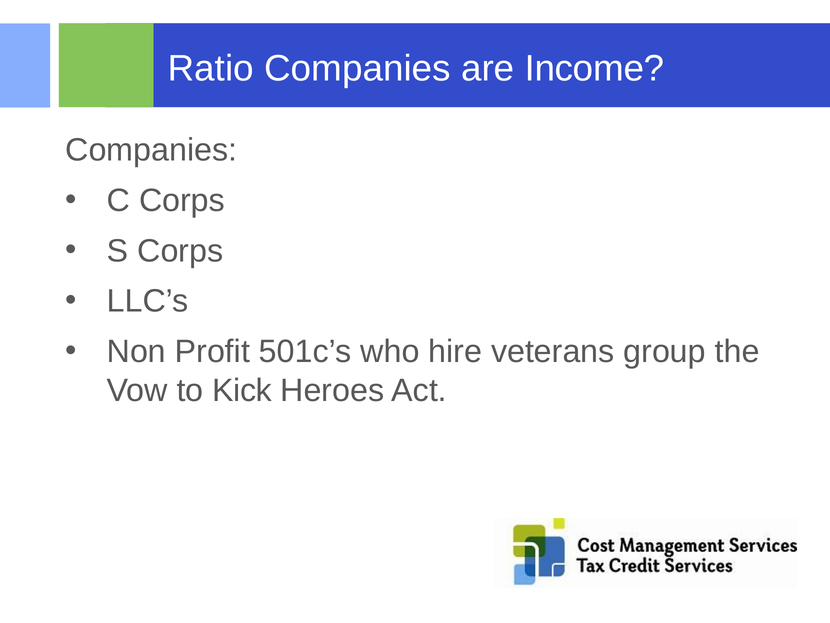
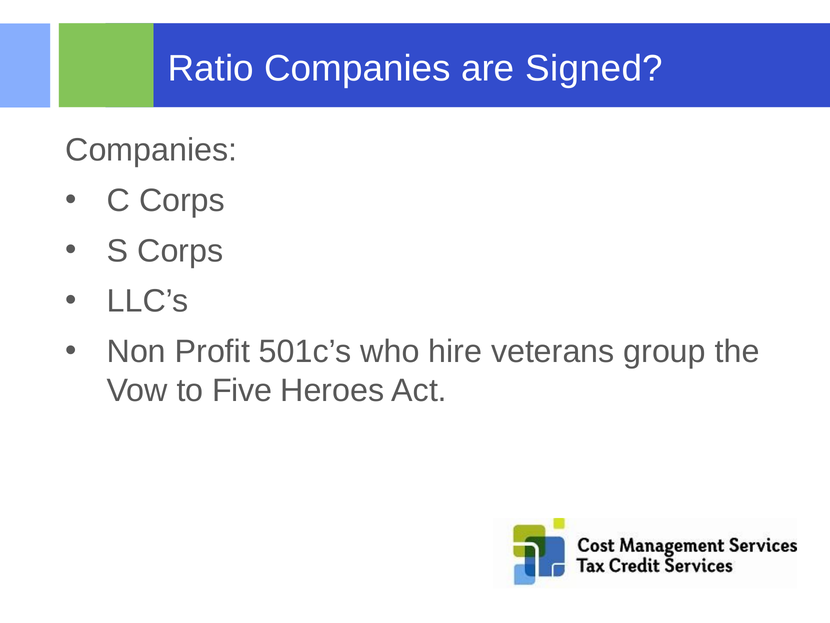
Income: Income -> Signed
Kick: Kick -> Five
